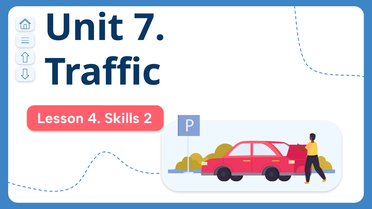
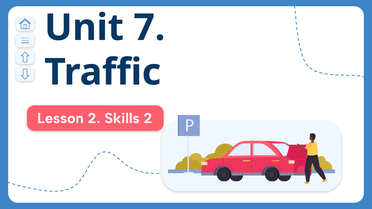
Lesson 4: 4 -> 2
